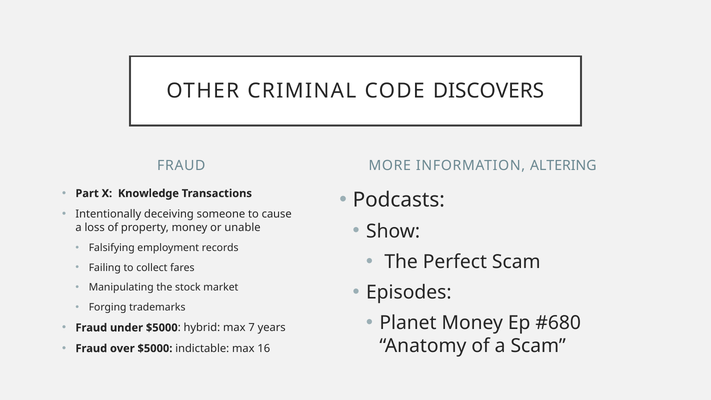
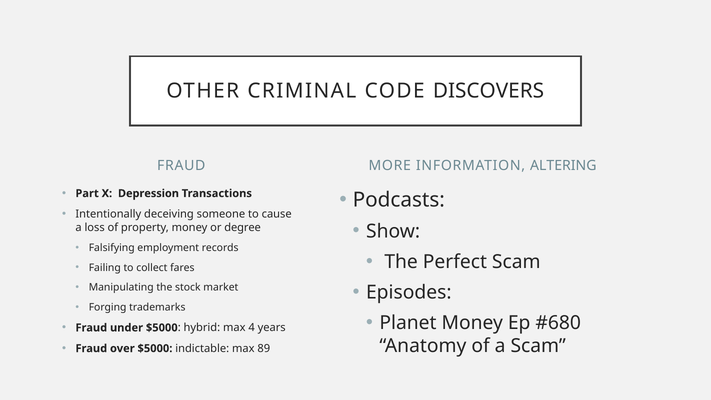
Knowledge: Knowledge -> Depression
unable: unable -> degree
7: 7 -> 4
16: 16 -> 89
